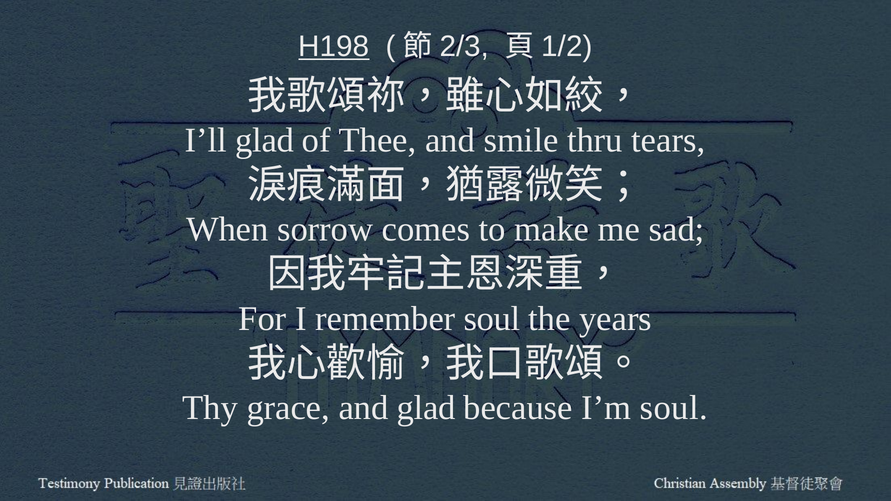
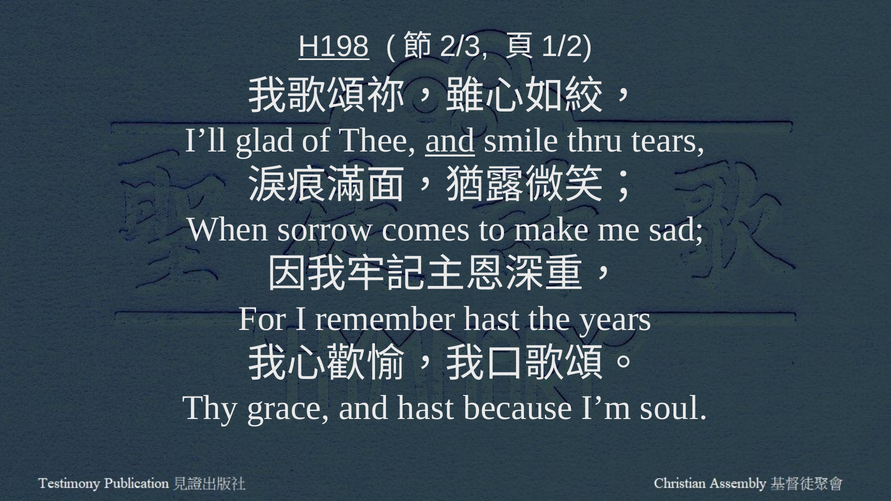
and at (450, 140) underline: none -> present
remember soul: soul -> hast
and glad: glad -> hast
